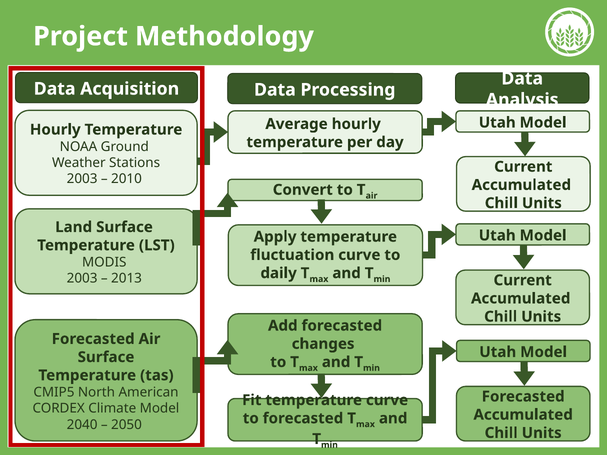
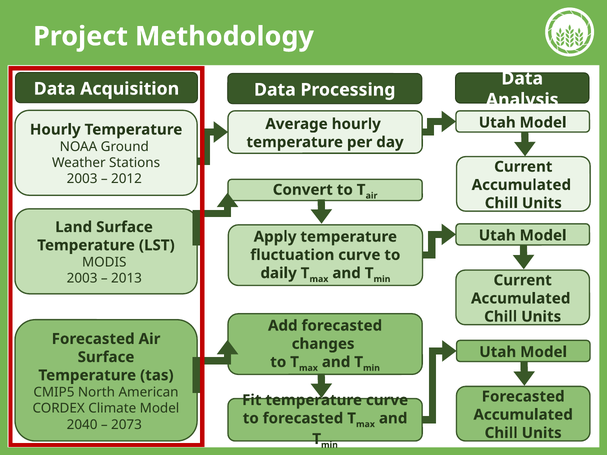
2010: 2010 -> 2012
2050: 2050 -> 2073
